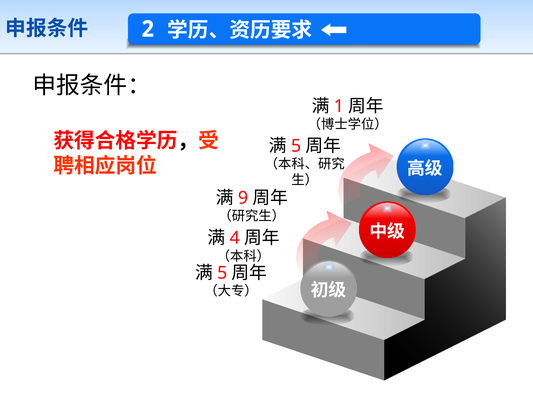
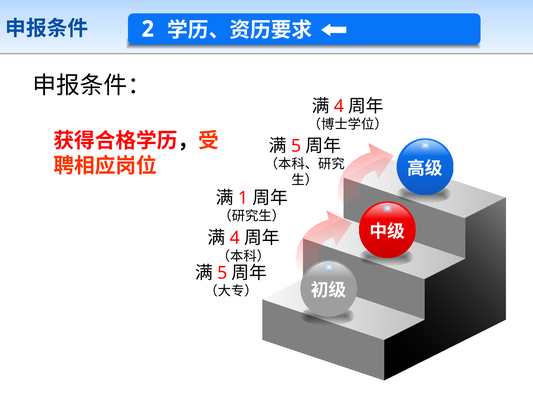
1 at (339, 106): 1 -> 4
9: 9 -> 1
